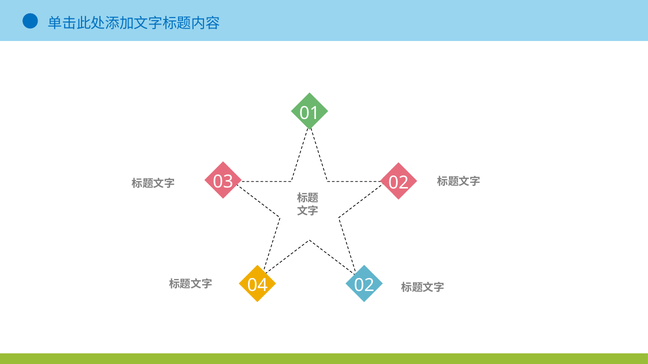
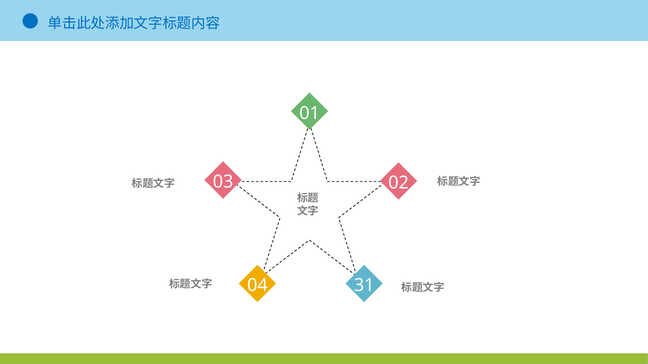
04 02: 02 -> 31
